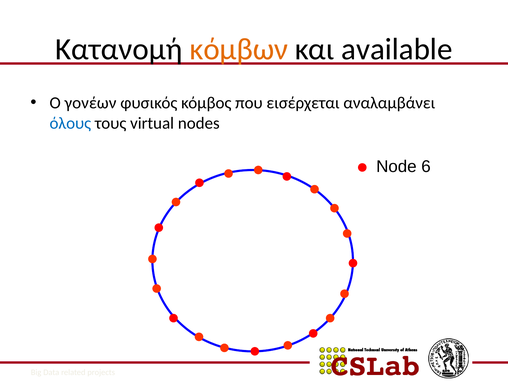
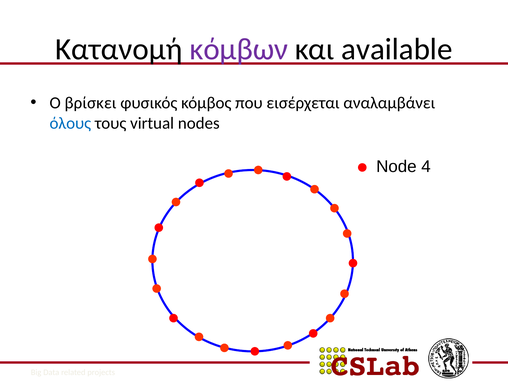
κόμβων colour: orange -> purple
γονέων: γονέων -> βρίσκει
6: 6 -> 4
